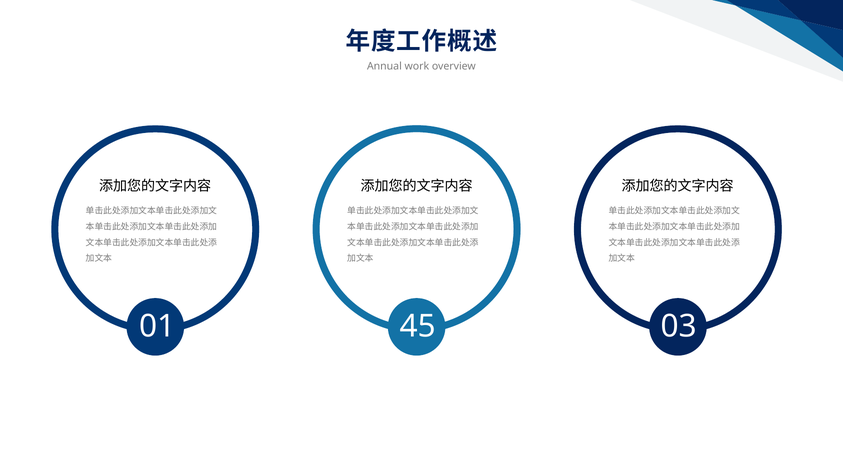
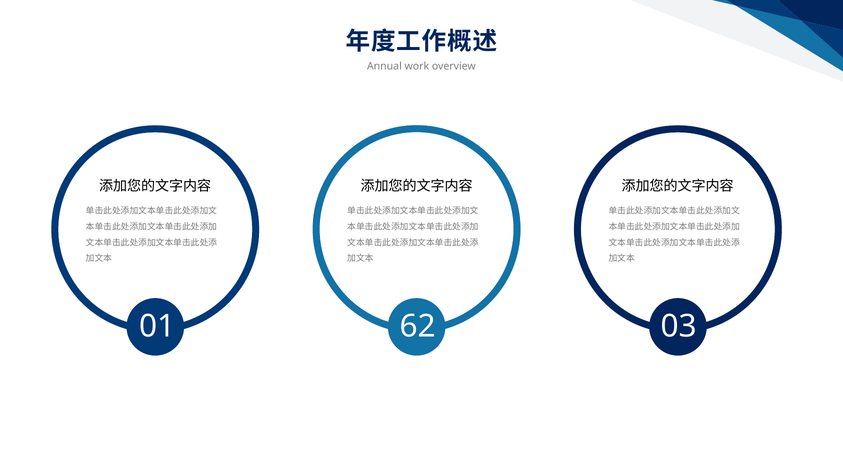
45: 45 -> 62
